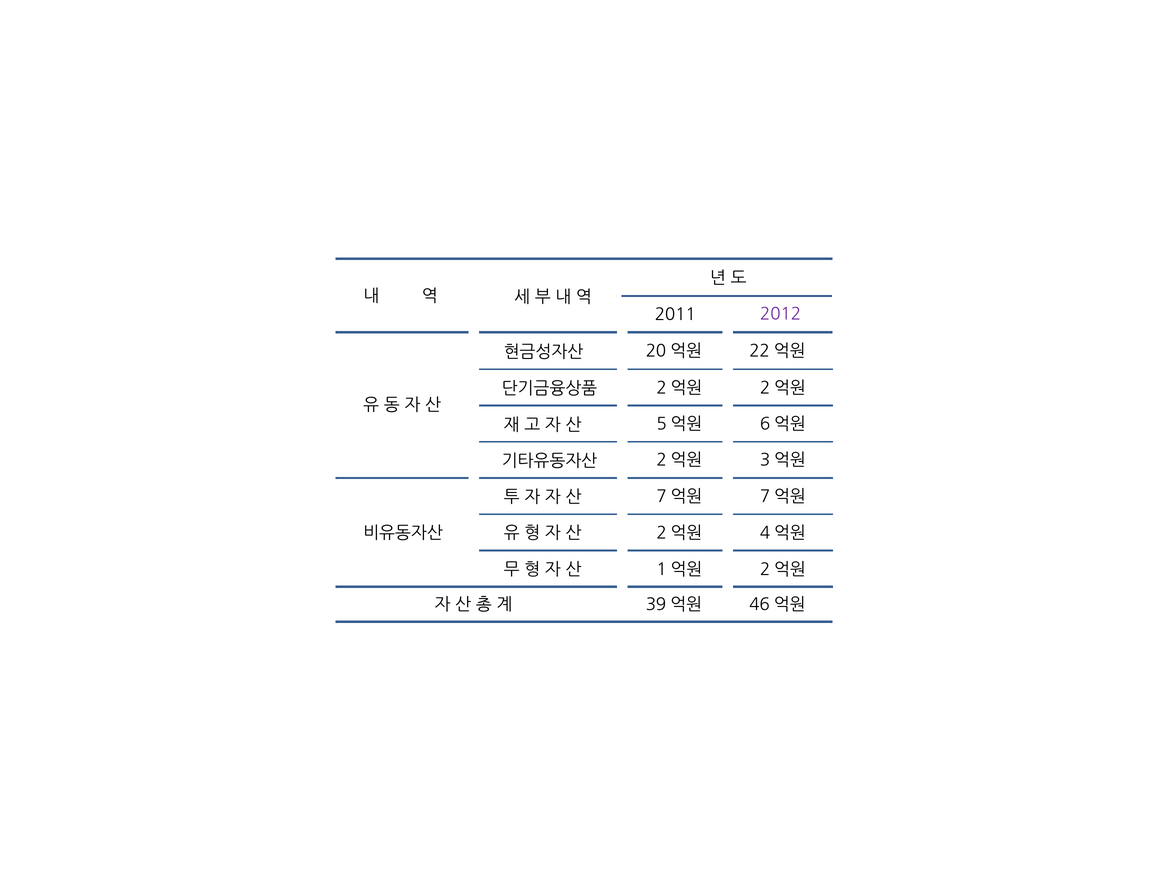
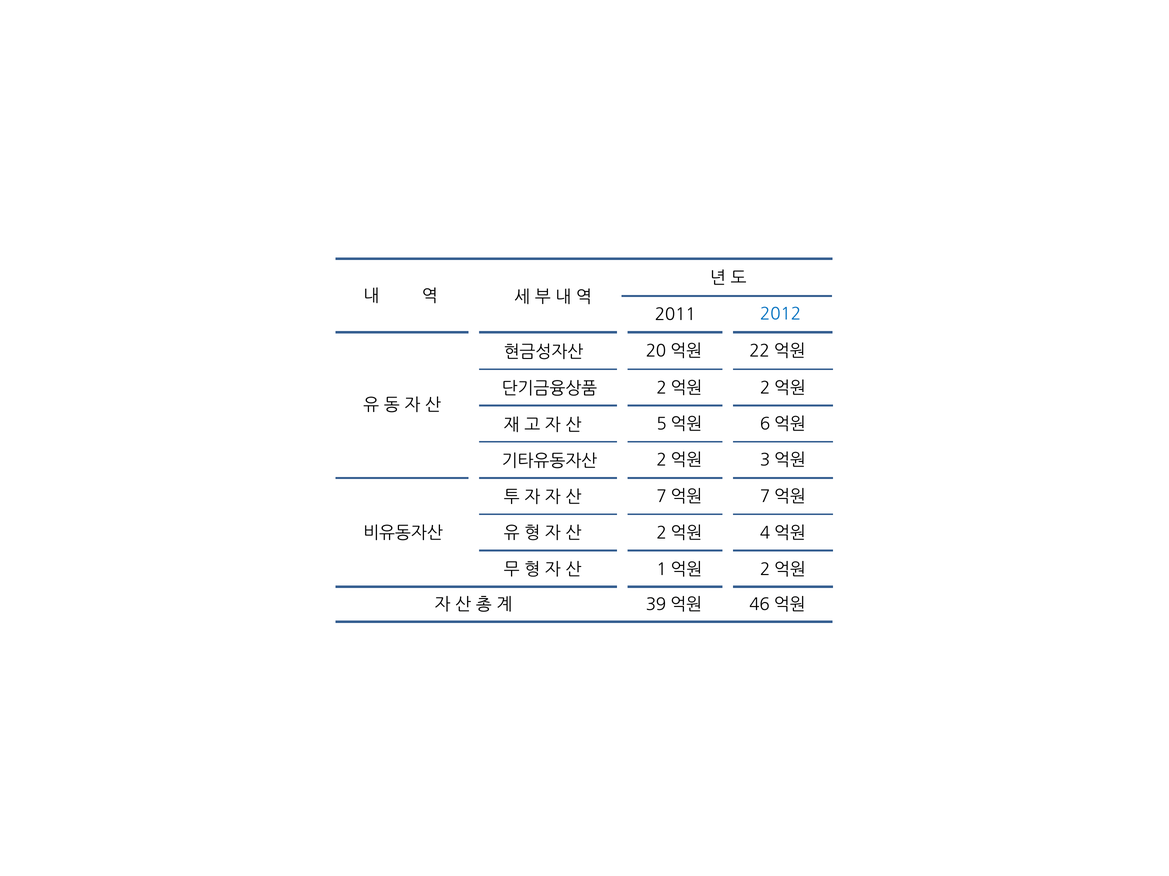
2012 colour: purple -> blue
